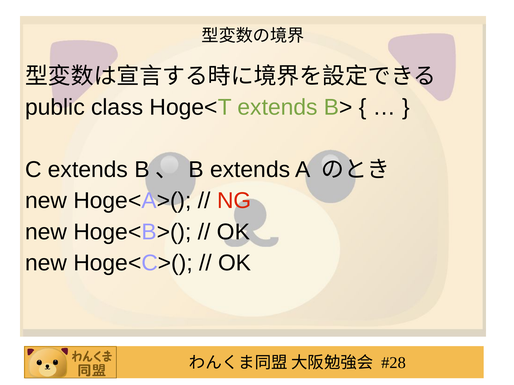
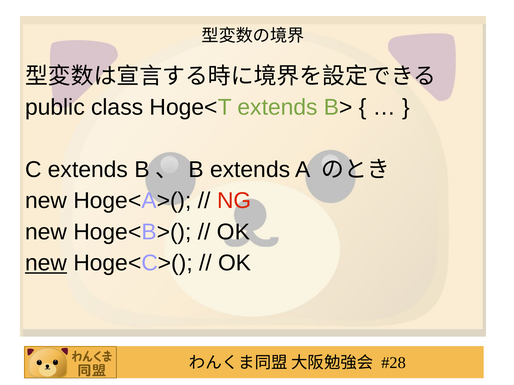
new at (46, 263) underline: none -> present
